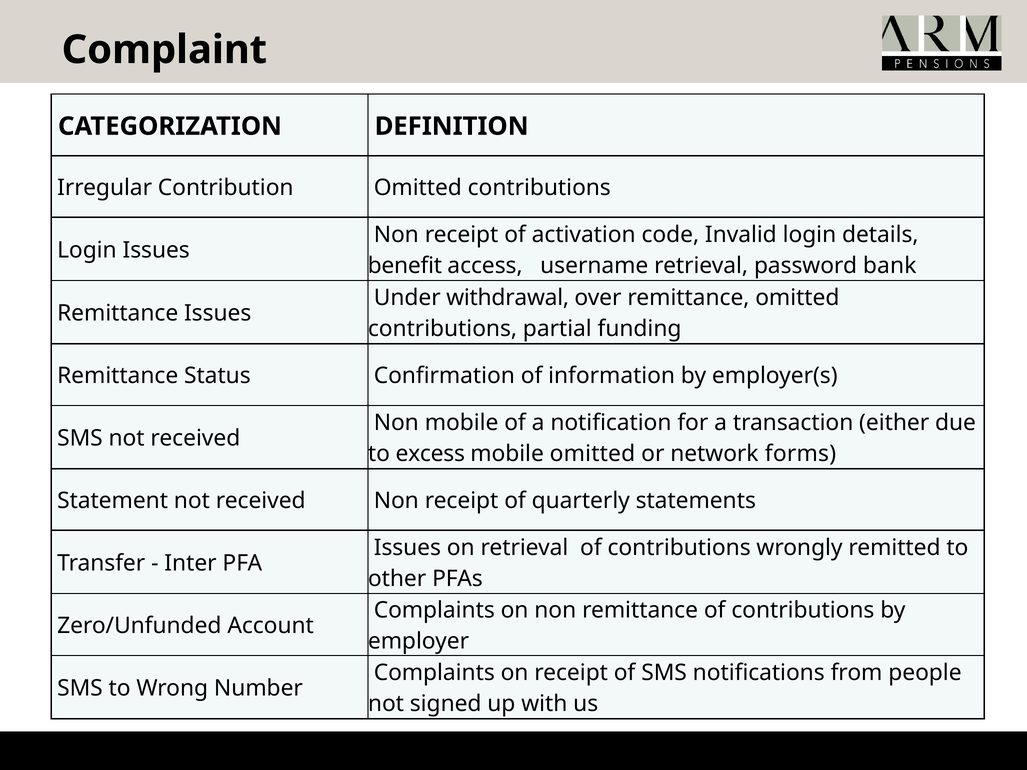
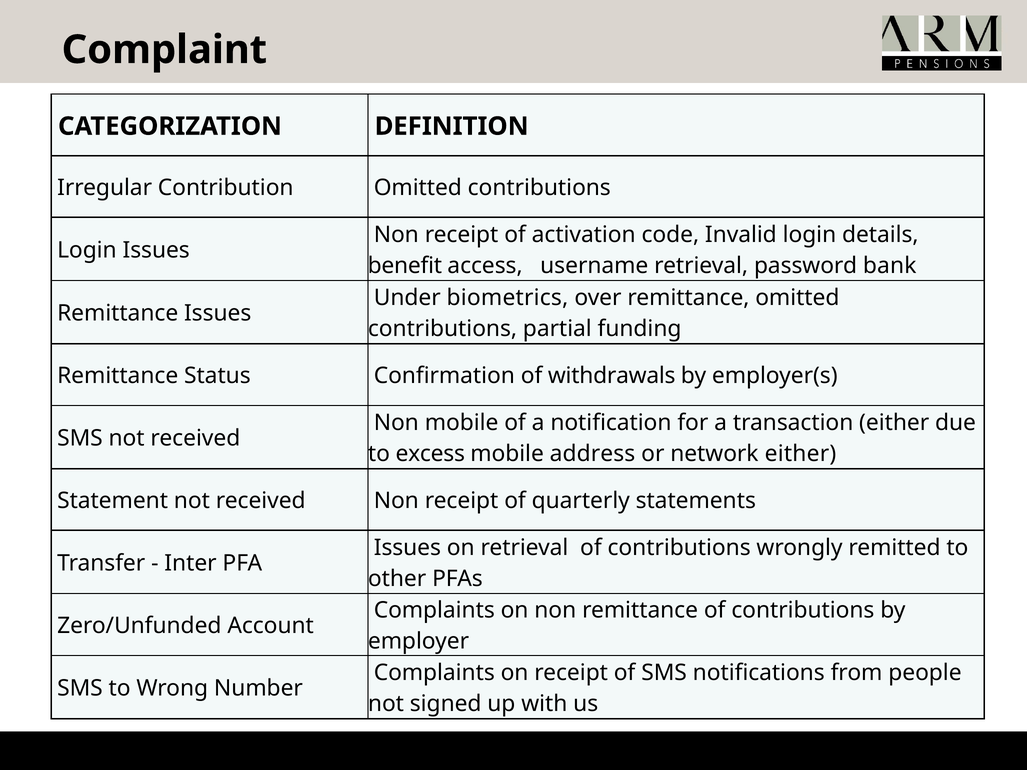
withdrawal: withdrawal -> biometrics
information: information -> withdrawals
mobile omitted: omitted -> address
network forms: forms -> either
